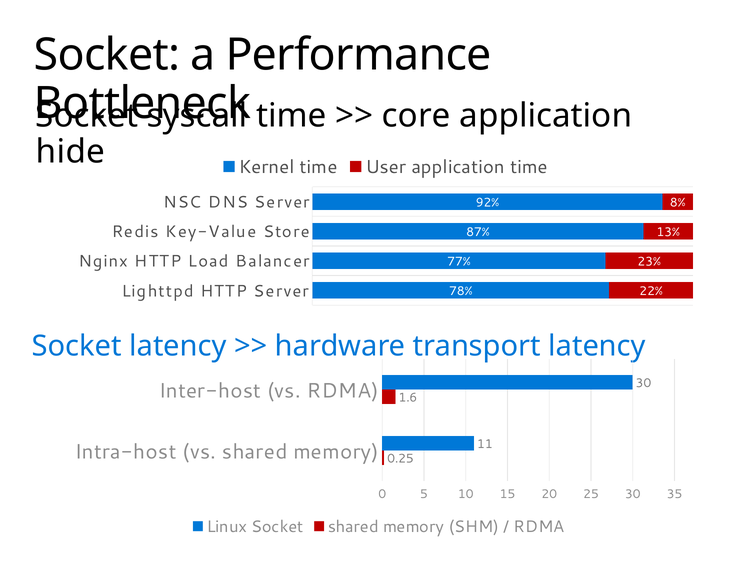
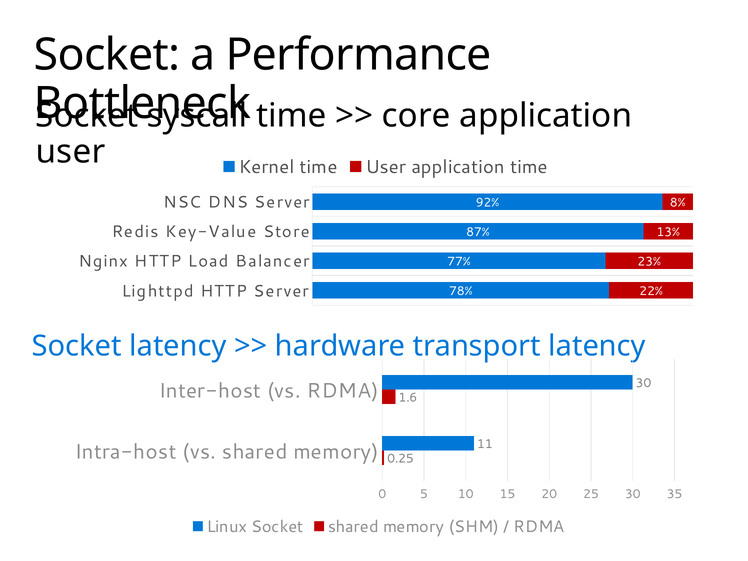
hide at (71, 152): hide -> user
